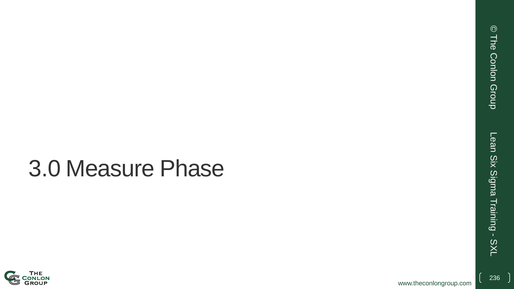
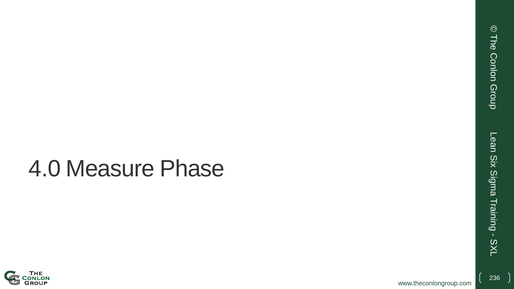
3.0: 3.0 -> 4.0
